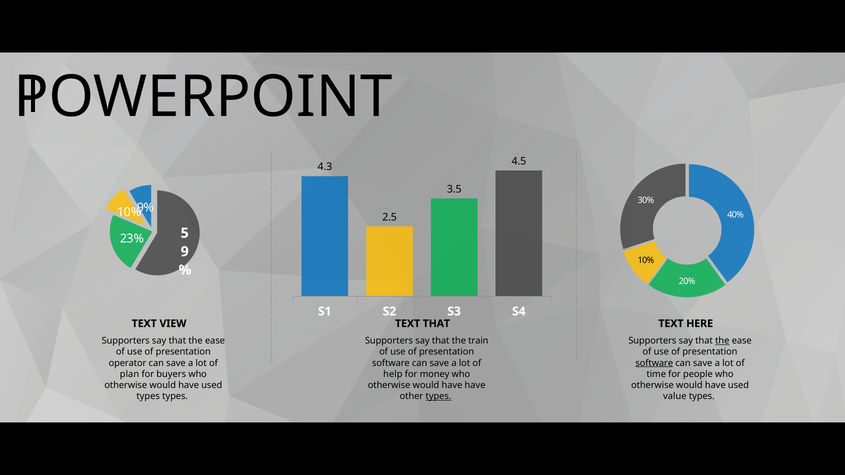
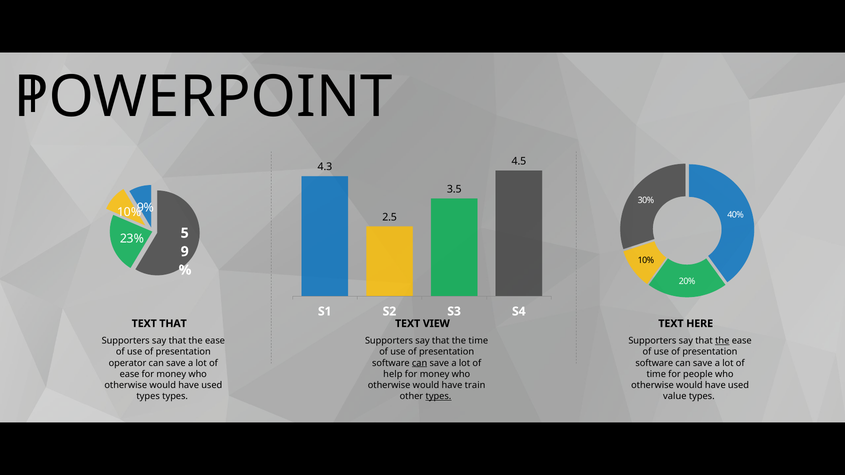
TEXT VIEW: VIEW -> THAT
TEXT THAT: THAT -> VIEW
the train: train -> time
can at (420, 363) underline: none -> present
software at (654, 363) underline: present -> none
plan at (129, 374): plan -> ease
buyers at (171, 374): buyers -> money
have have: have -> train
